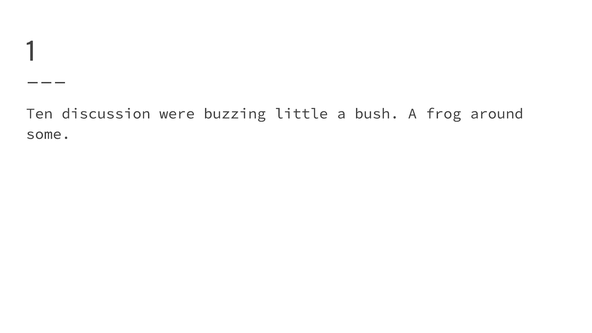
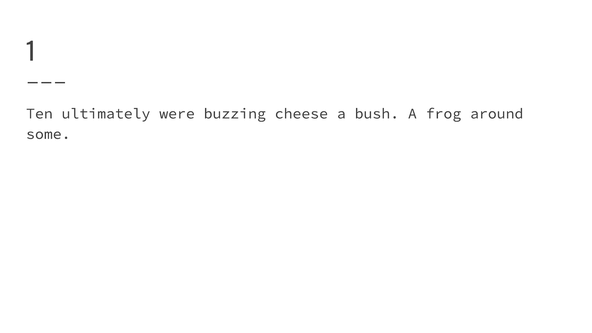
discussion: discussion -> ultimately
little: little -> cheese
